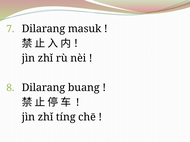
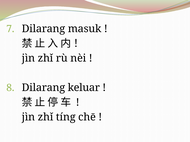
buang: buang -> keluar
